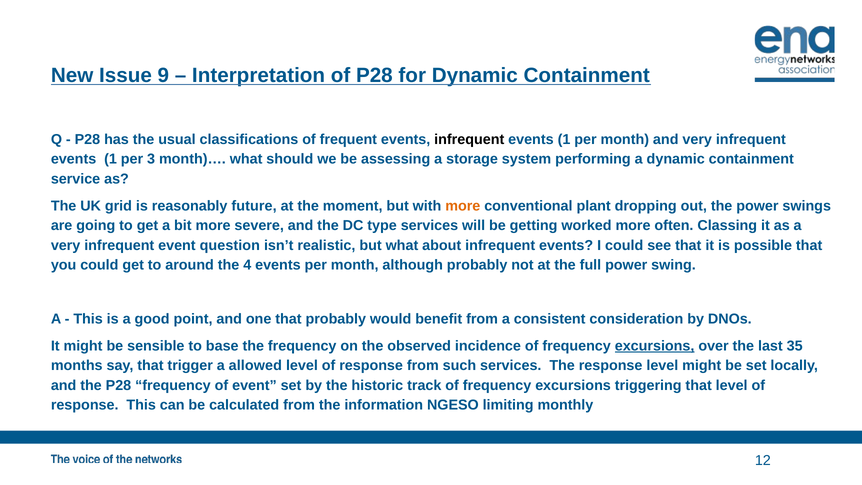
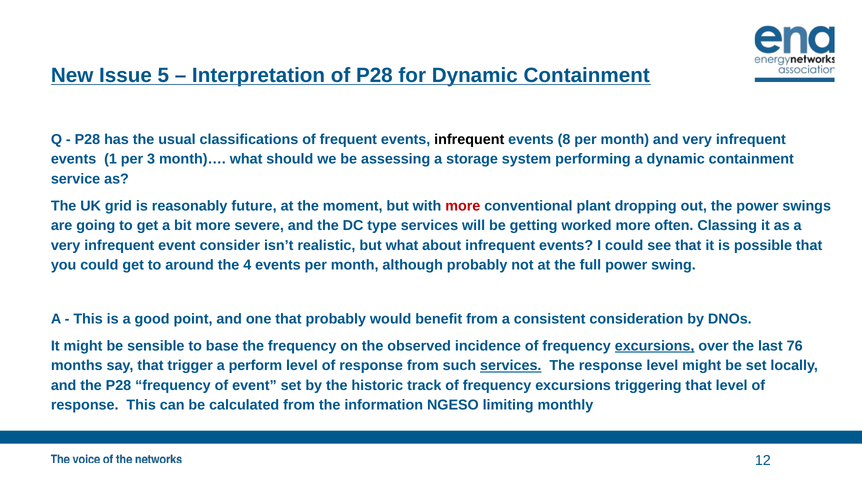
9: 9 -> 5
1 at (564, 139): 1 -> 8
more at (463, 206) colour: orange -> red
question: question -> consider
35: 35 -> 76
allowed: allowed -> perform
services at (511, 366) underline: none -> present
